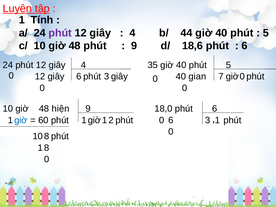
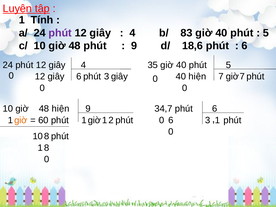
44: 44 -> 83
40 gian: gian -> hiện
3 giây 0: 0 -> 7
18,0: 18,0 -> 34,7
giờ at (21, 120) colour: blue -> orange
